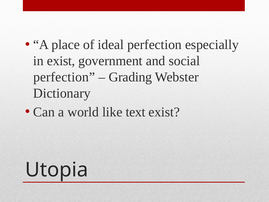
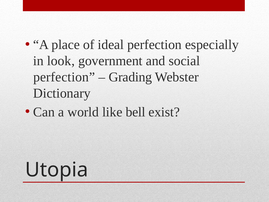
in exist: exist -> look
text: text -> bell
